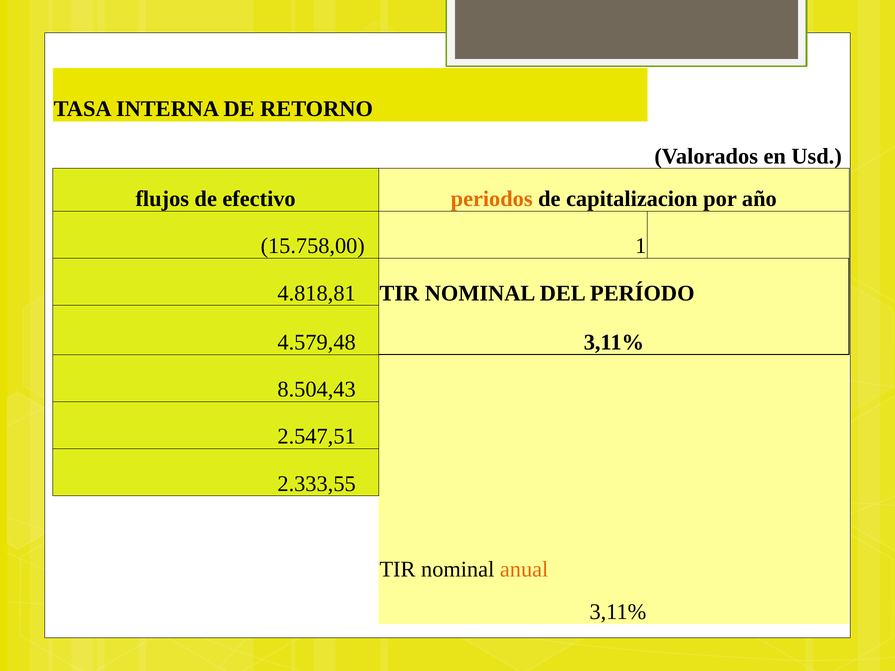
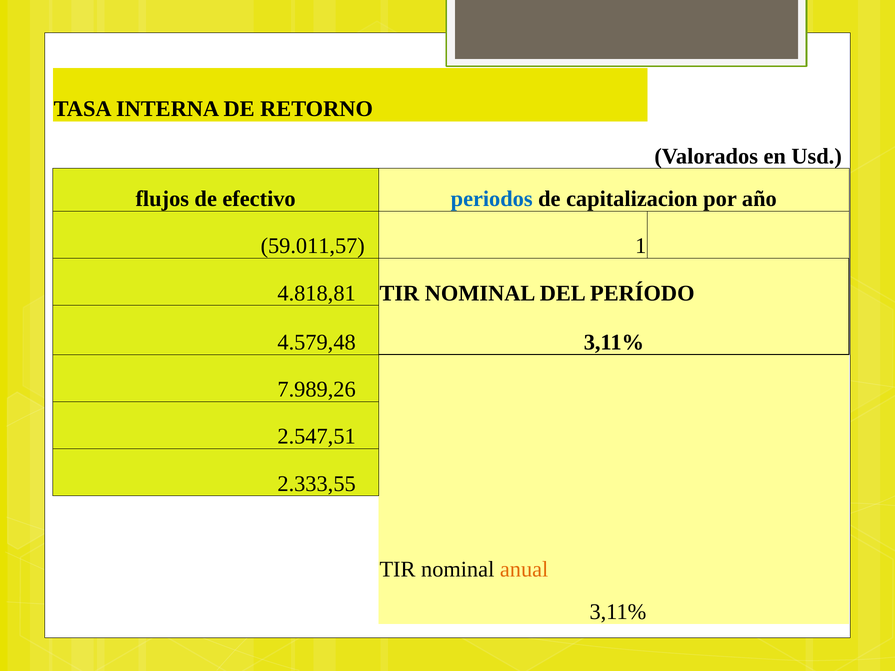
periodos colour: orange -> blue
15.758,00: 15.758,00 -> 59.011,57
8.504,43: 8.504,43 -> 7.989,26
